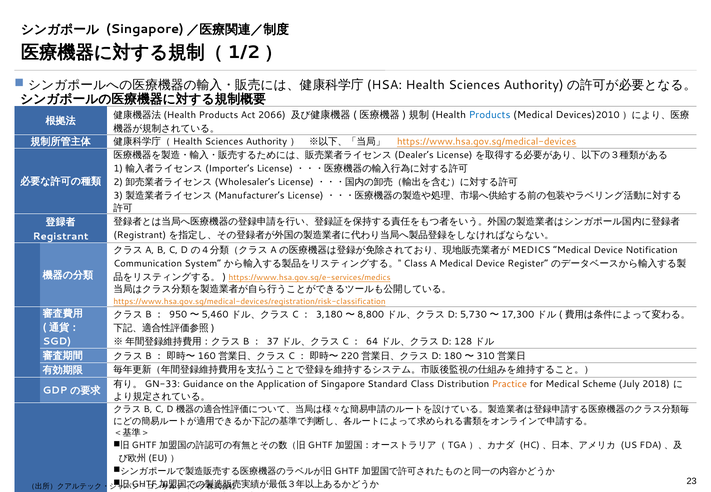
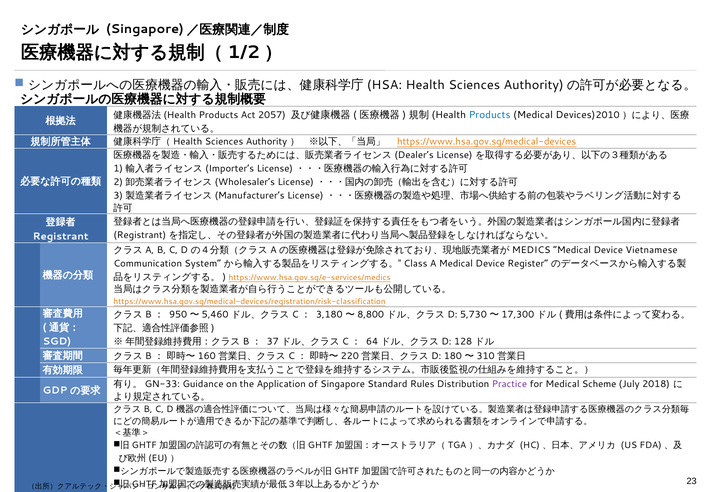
2066: 2066 -> 2057
Notification: Notification -> Vietnamese
Standard Class: Class -> Rules
Practice colour: orange -> purple
